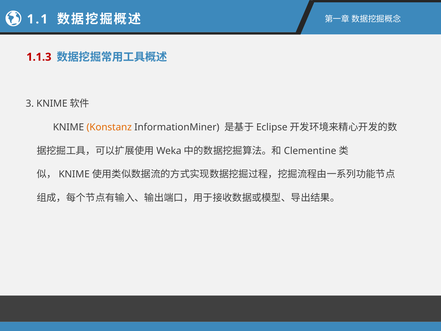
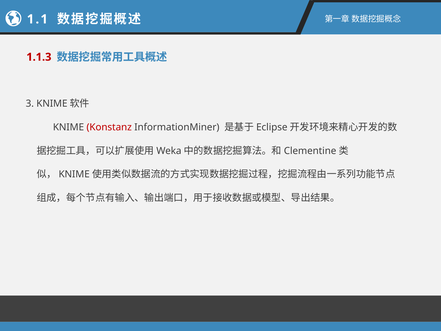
Konstanz colour: orange -> red
